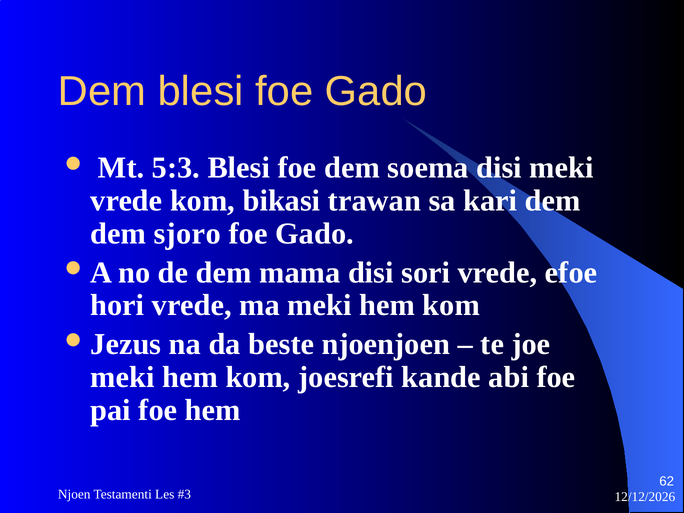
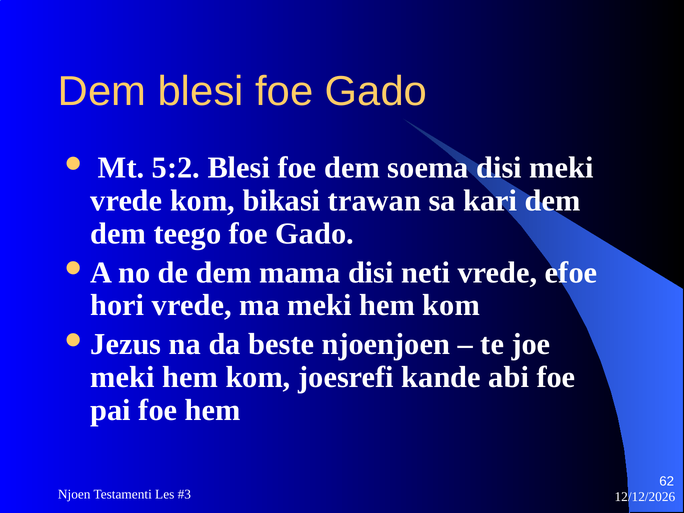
5:3: 5:3 -> 5:2
sjoro: sjoro -> teego
sori: sori -> neti
